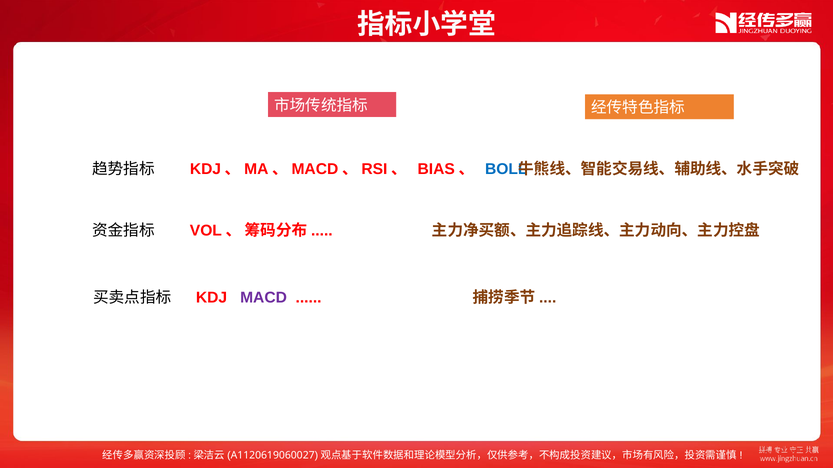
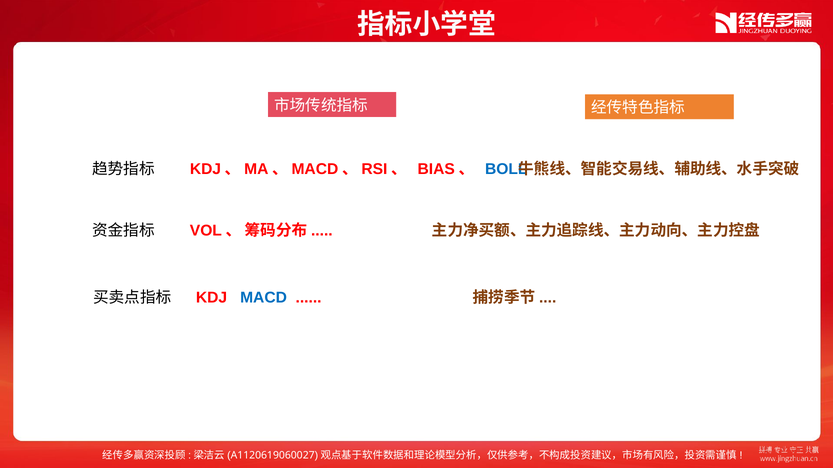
MACD colour: purple -> blue
